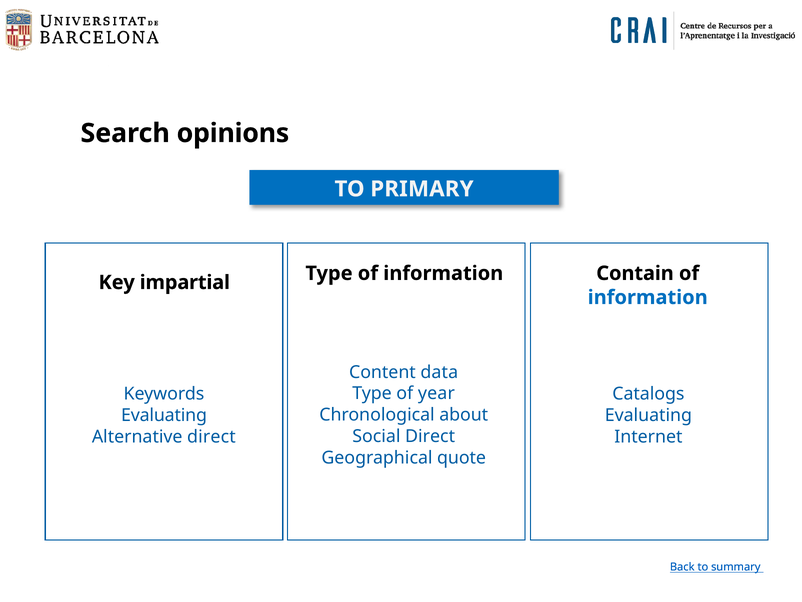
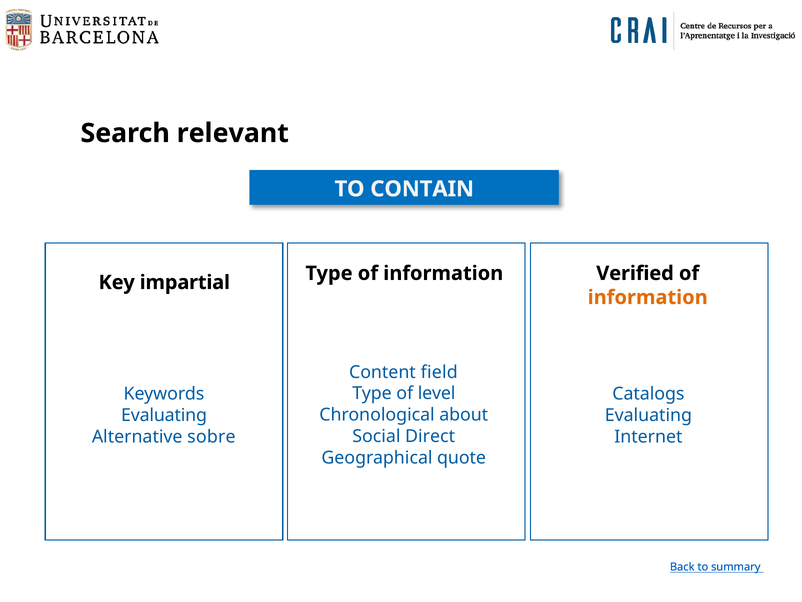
opinions: opinions -> relevant
PRIMARY: PRIMARY -> CONTAIN
Contain: Contain -> Verified
information at (648, 297) colour: blue -> orange
data: data -> field
year: year -> level
Alternative direct: direct -> sobre
